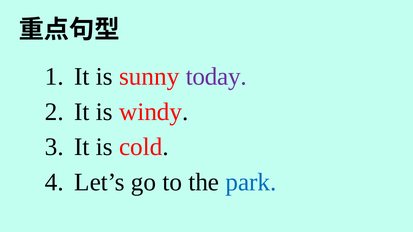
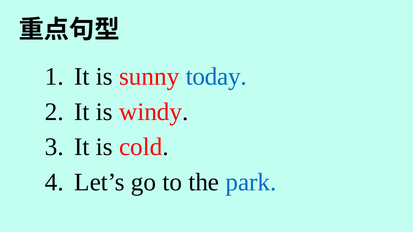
today colour: purple -> blue
